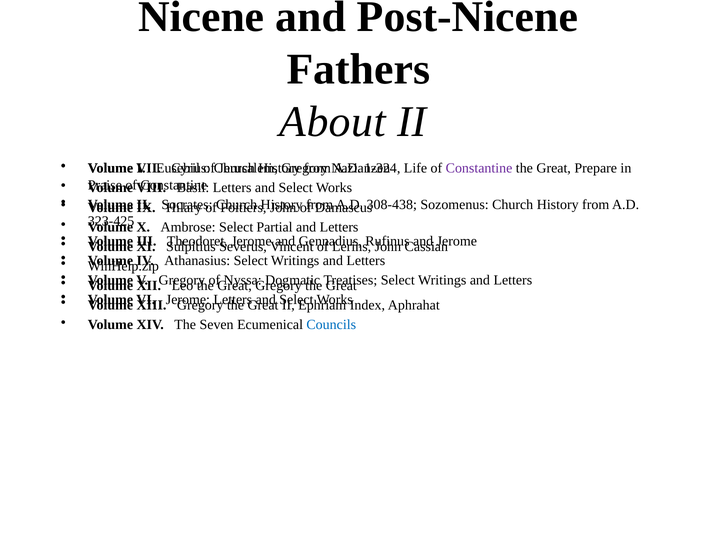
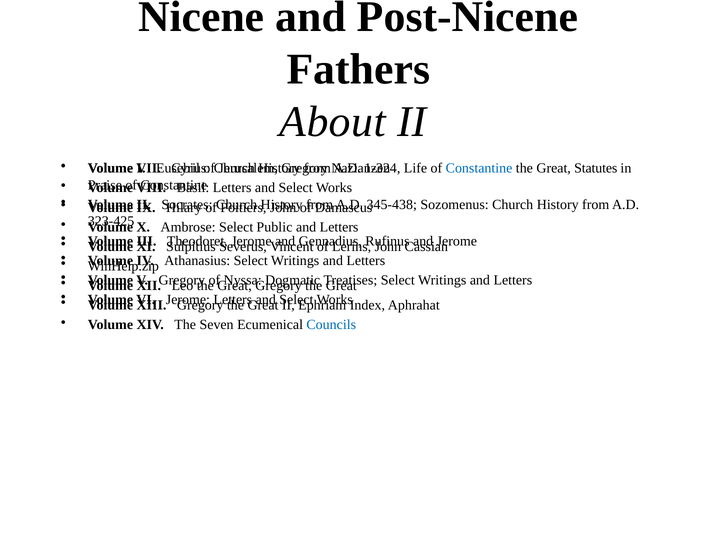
Constantine at (479, 168) colour: purple -> blue
Prepare: Prepare -> Statutes
308-438: 308-438 -> 345-438
Partial: Partial -> Public
